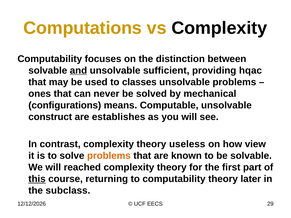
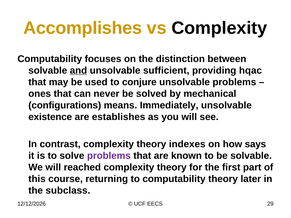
Computations: Computations -> Accomplishes
classes: classes -> conjure
Computable: Computable -> Immediately
construct: construct -> existence
useless: useless -> indexes
view: view -> says
problems at (109, 156) colour: orange -> purple
this underline: present -> none
